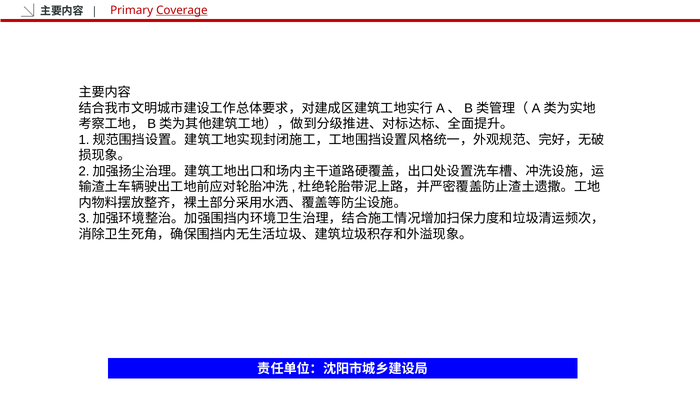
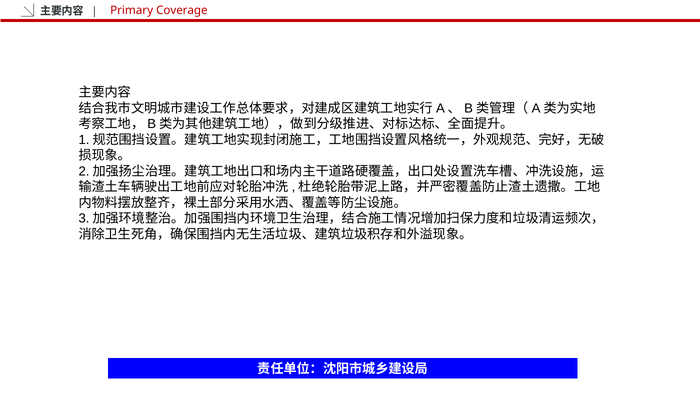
Coverage underline: present -> none
